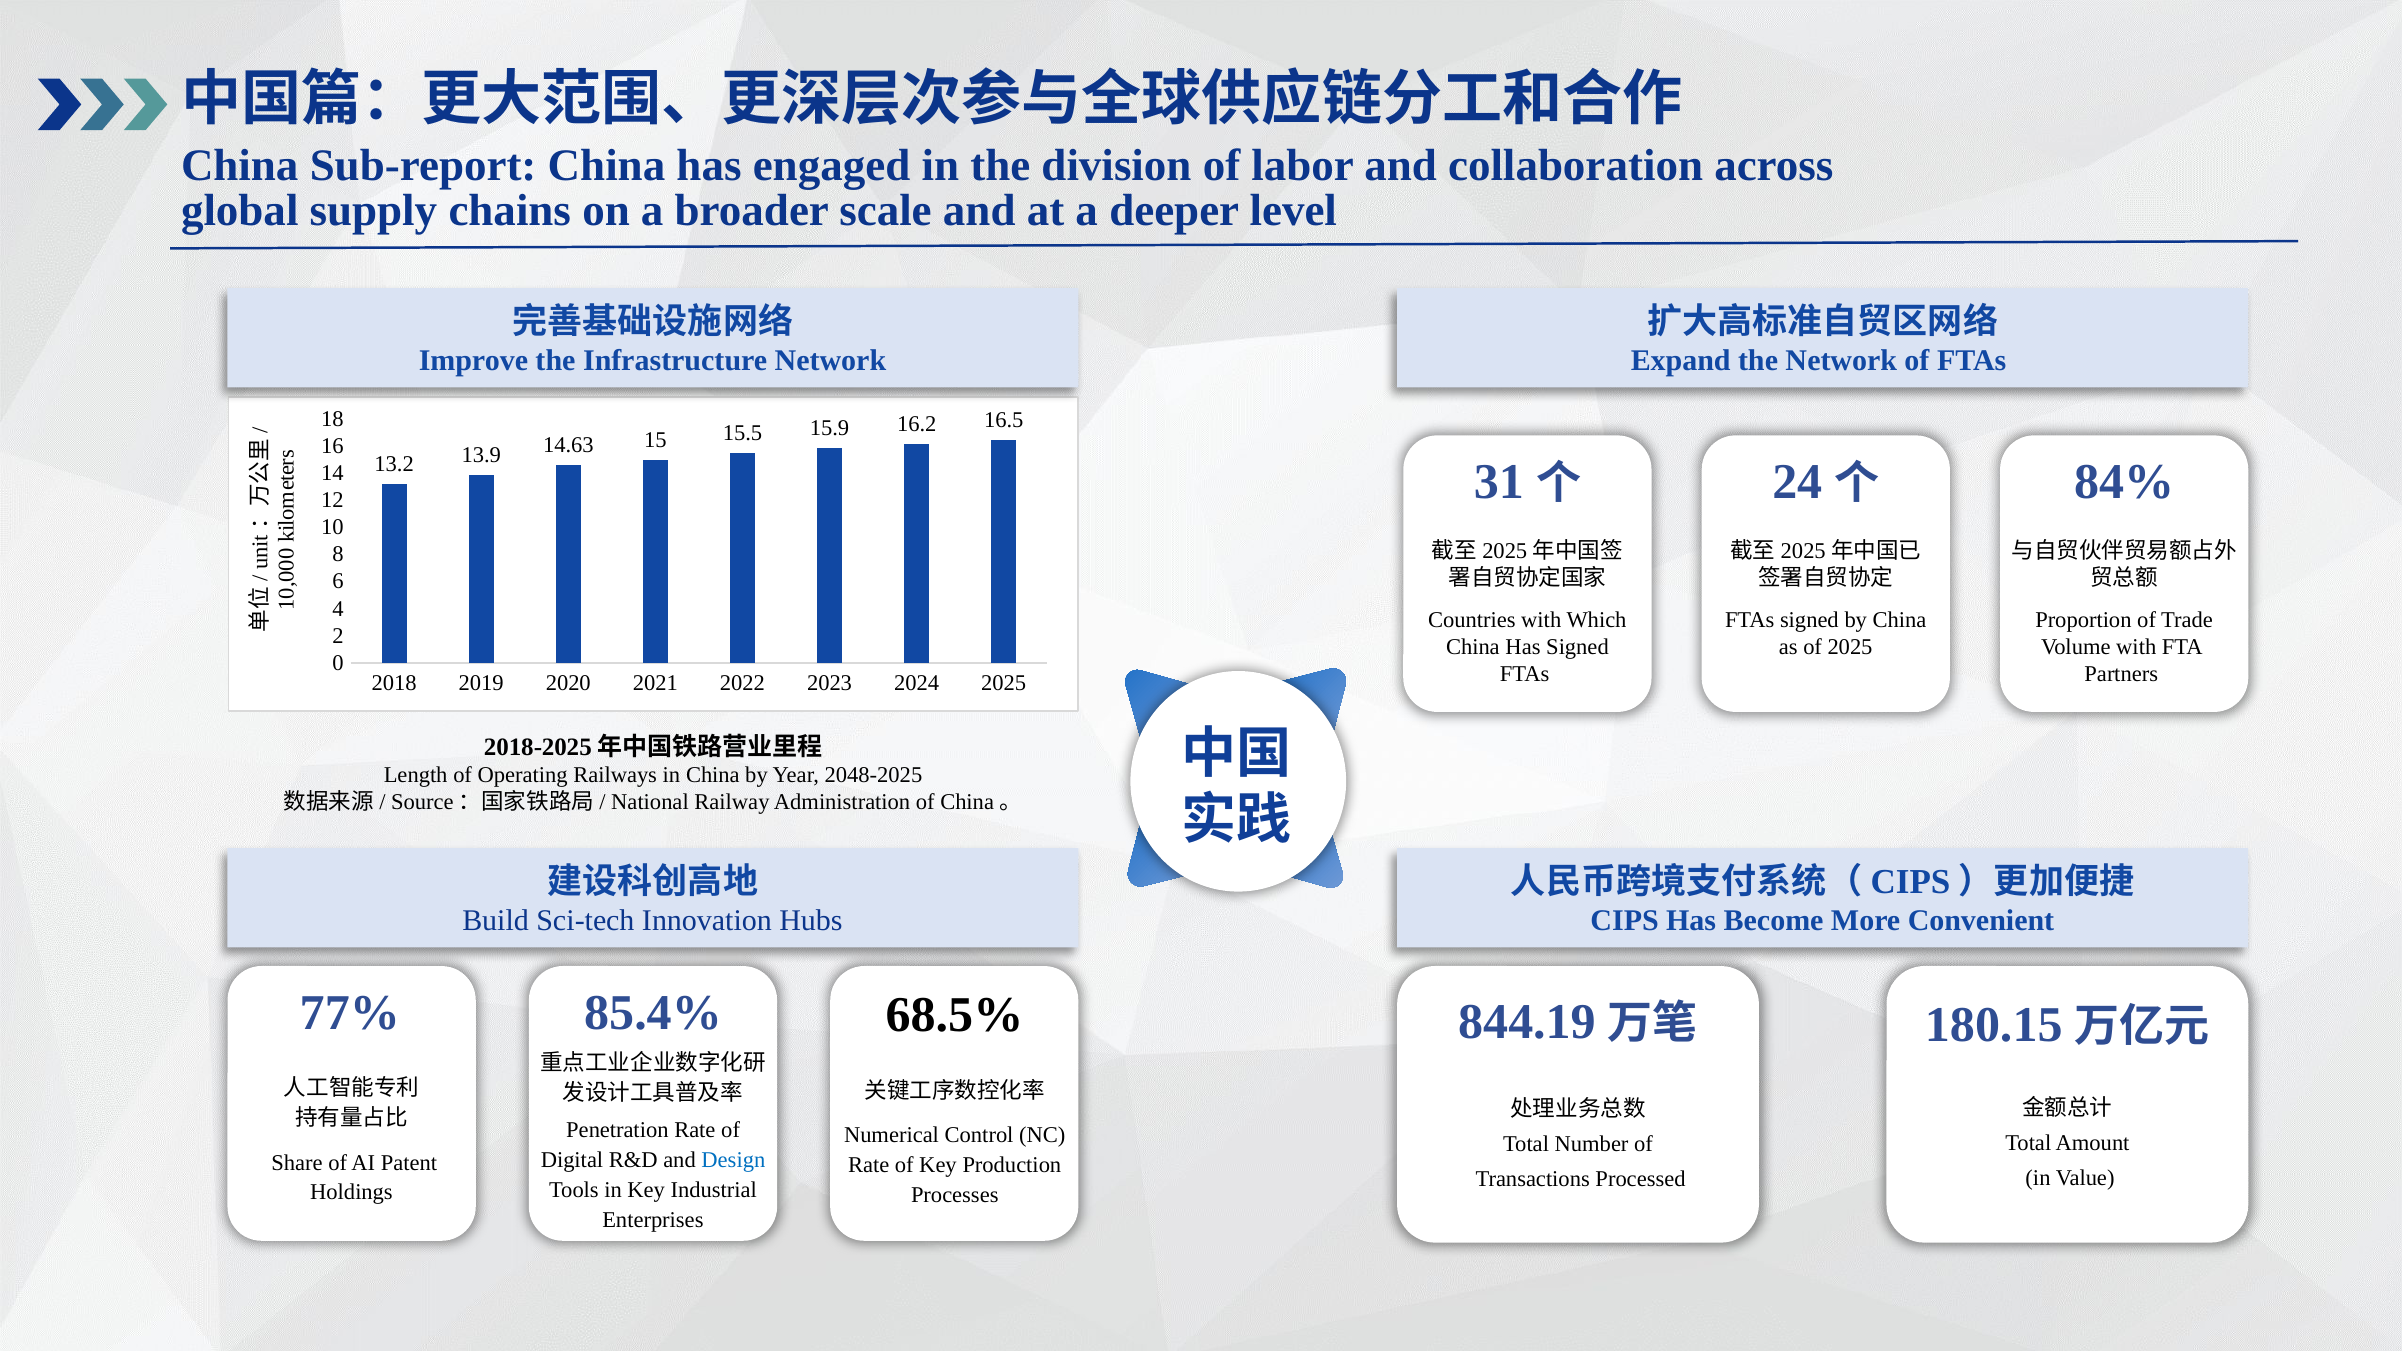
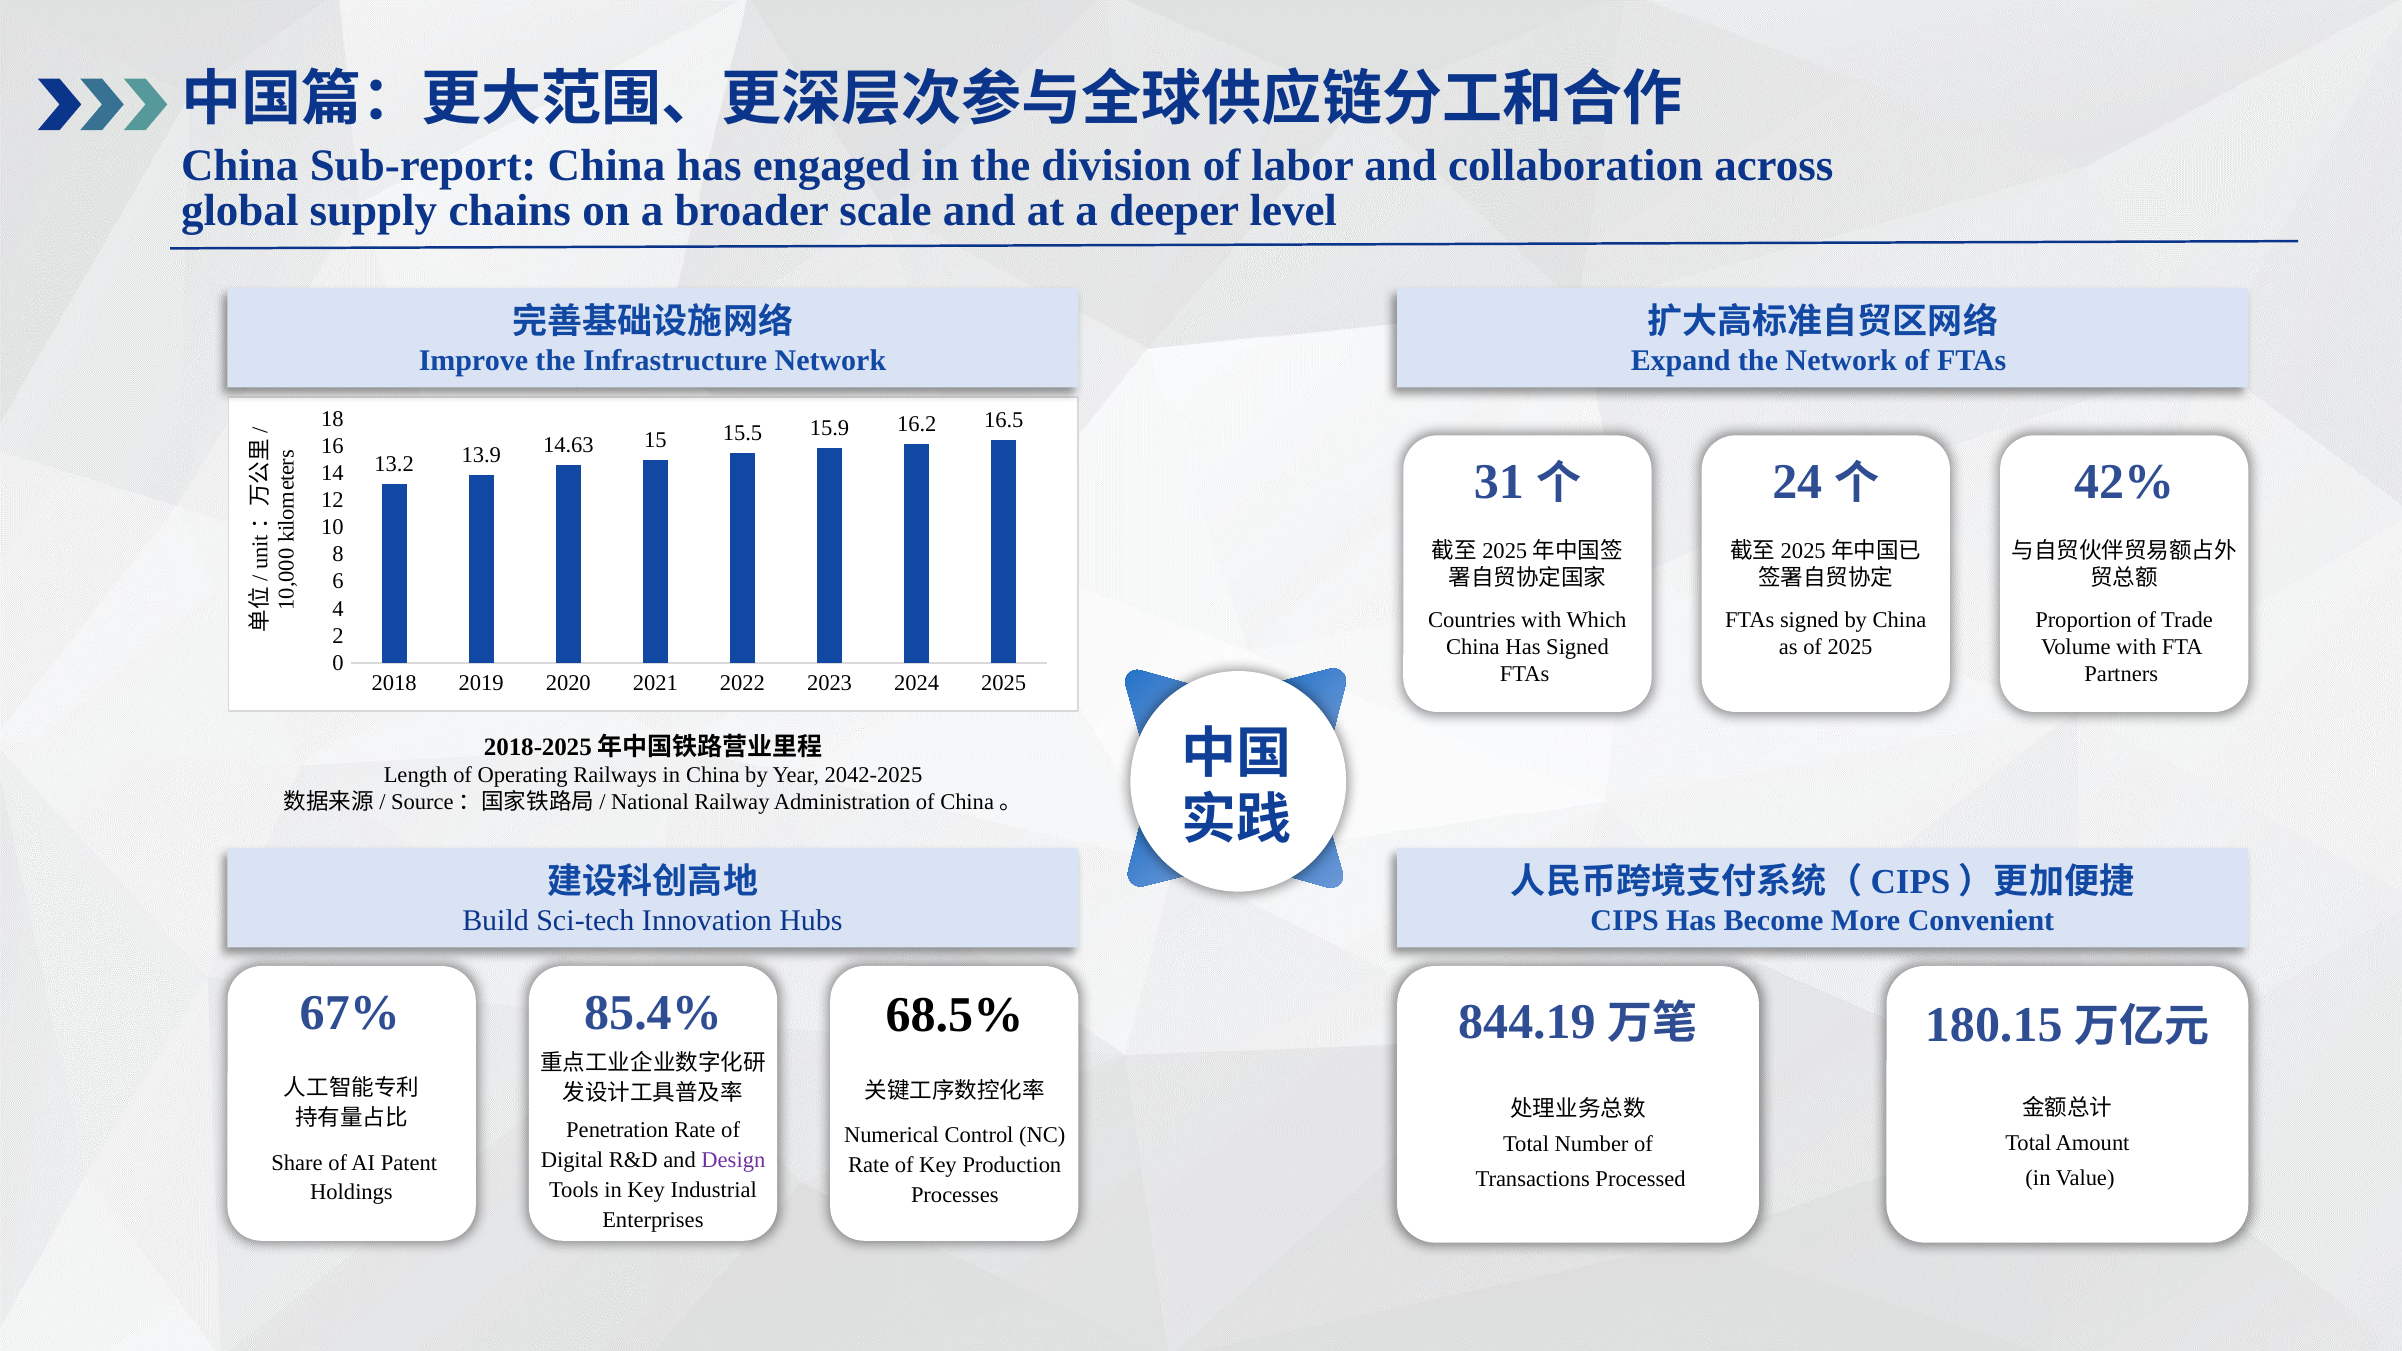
84%: 84% -> 42%
2048-2025: 2048-2025 -> 2042-2025
77%: 77% -> 67%
Design colour: blue -> purple
